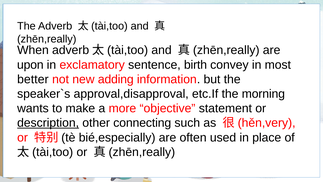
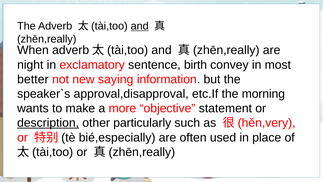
and at (140, 26) underline: none -> present
upon: upon -> night
adding: adding -> saying
connecting: connecting -> particularly
